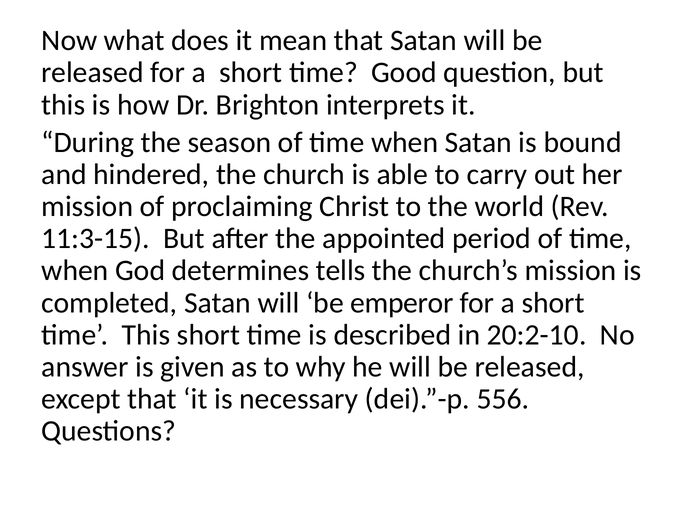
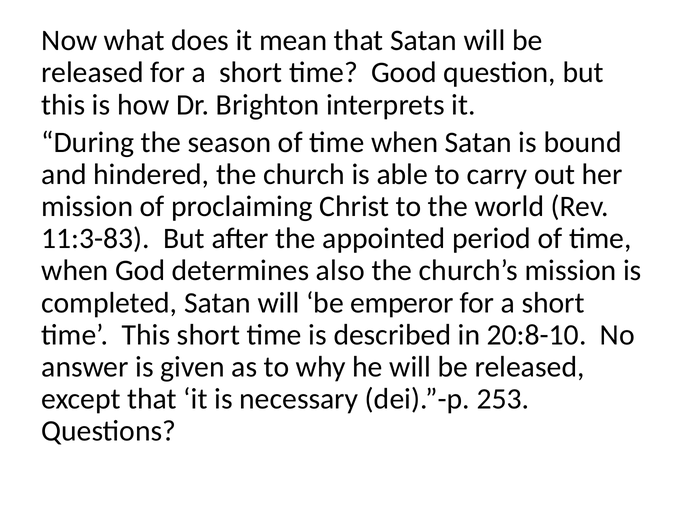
11:3-15: 11:3-15 -> 11:3-83
tells: tells -> also
20:2-10: 20:2-10 -> 20:8-10
556: 556 -> 253
